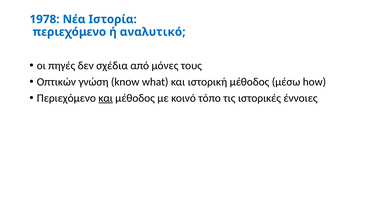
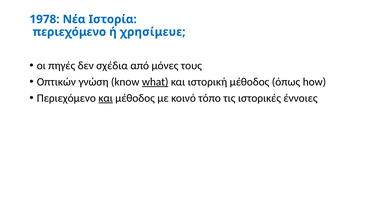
αναλυτικό: αναλυτικό -> χρησίμευε
what underline: none -> present
μέσω: μέσω -> όπως
